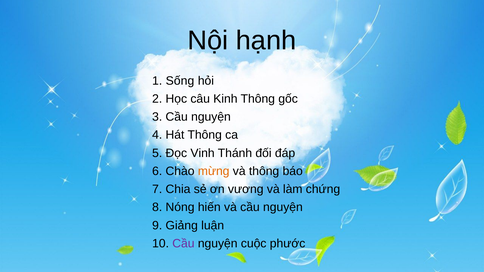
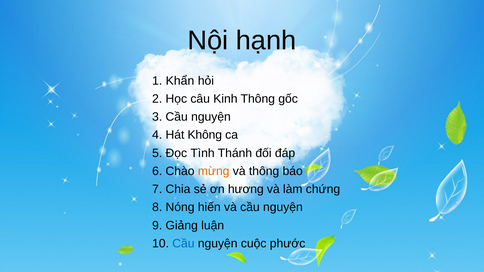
Sống: Sống -> Khẩn
Hát Thông: Thông -> Không
Vinh: Vinh -> Tình
vương: vương -> hương
Cầu at (183, 244) colour: purple -> blue
